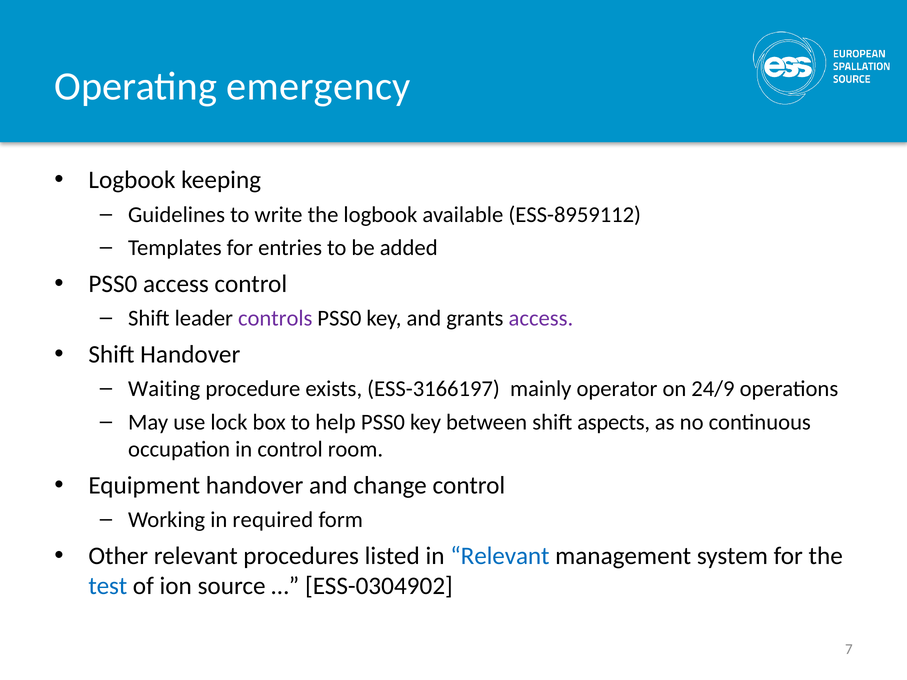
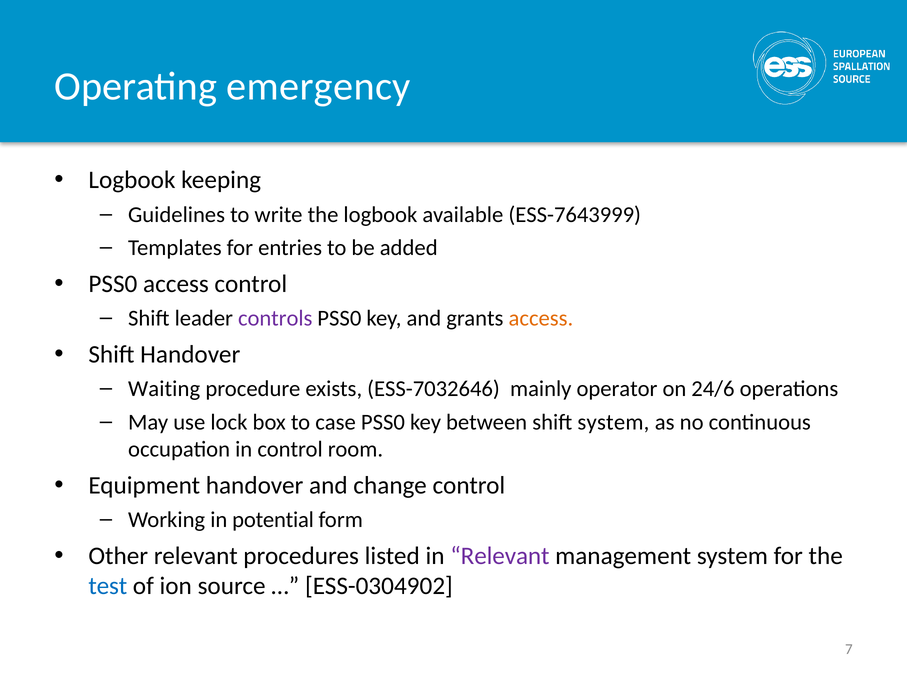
ESS-8959112: ESS-8959112 -> ESS-7643999
access at (541, 319) colour: purple -> orange
ESS-3166197: ESS-3166197 -> ESS-7032646
24/9: 24/9 -> 24/6
help: help -> case
shift aspects: aspects -> system
required: required -> potential
Relevant at (500, 556) colour: blue -> purple
